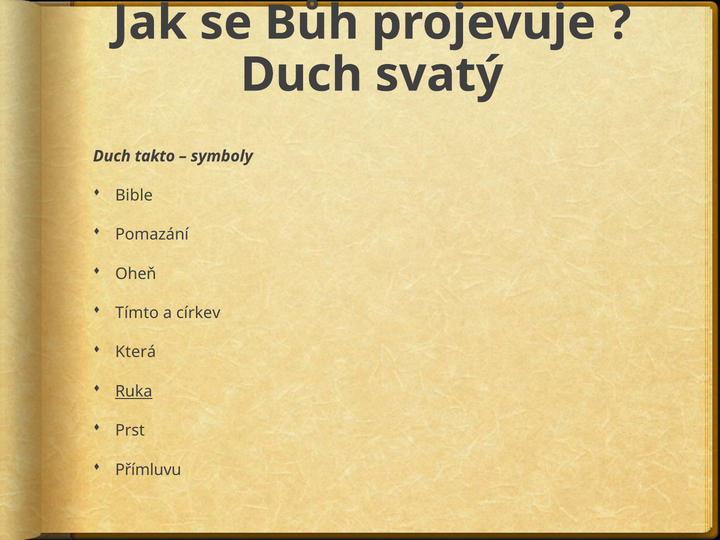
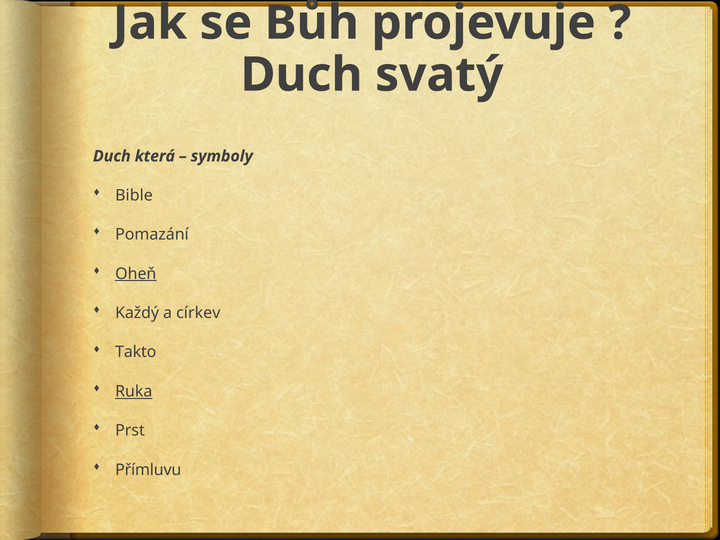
takto: takto -> která
Oheň underline: none -> present
Tímto: Tímto -> Každý
Která: Která -> Takto
